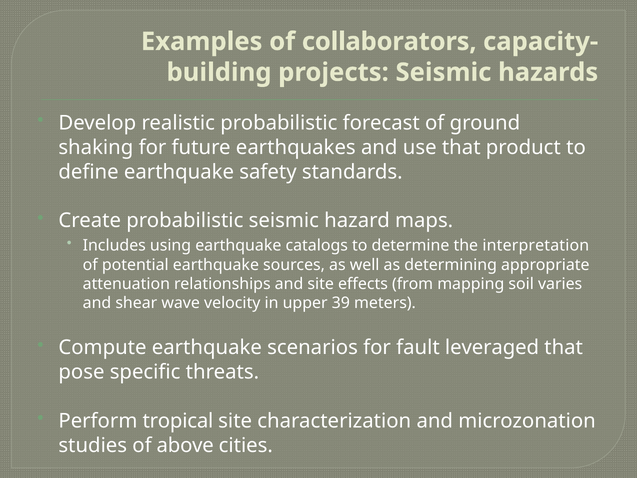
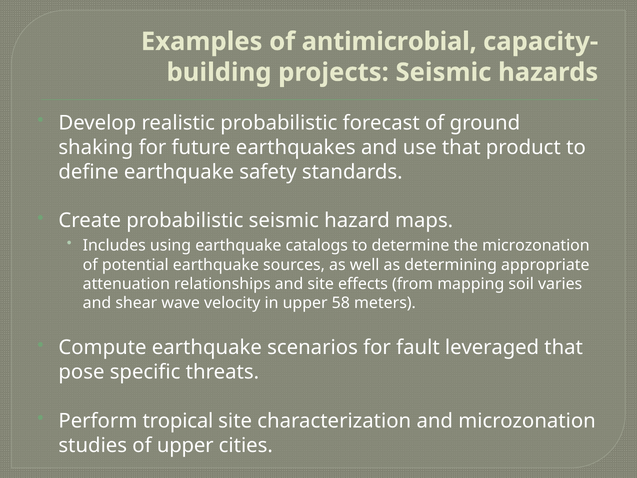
collaborators: collaborators -> antimicrobial
the interpretation: interpretation -> microzonation
39: 39 -> 58
of above: above -> upper
